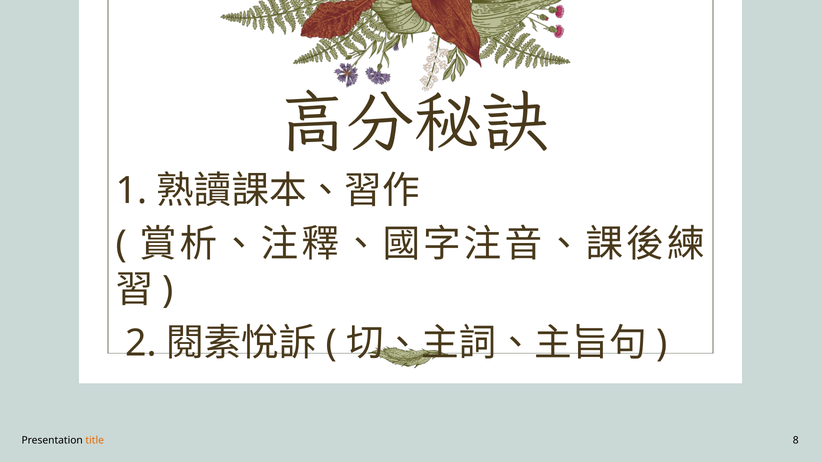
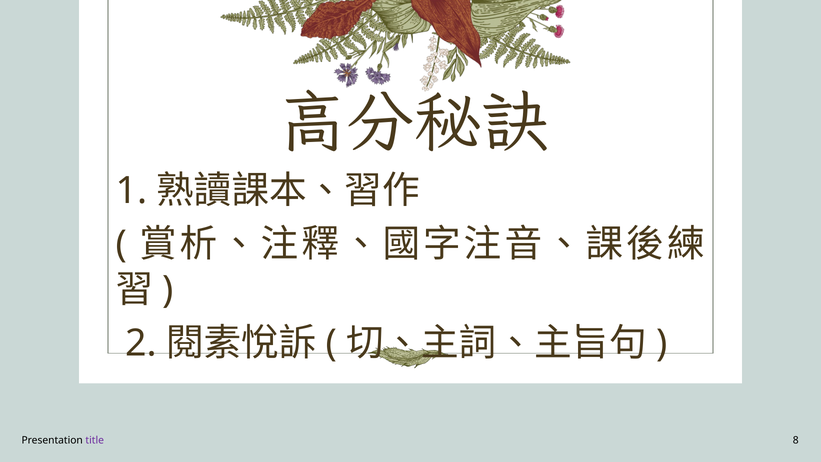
title colour: orange -> purple
